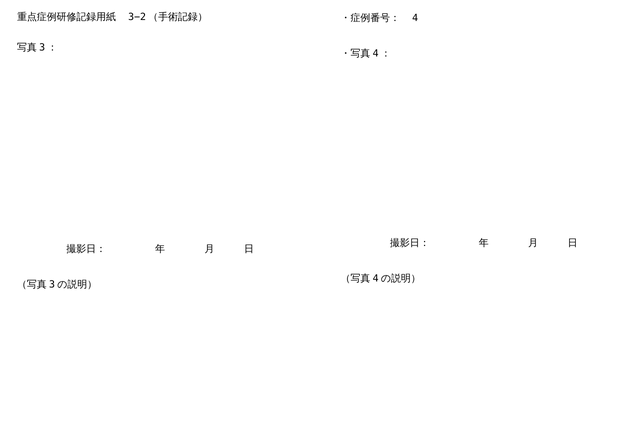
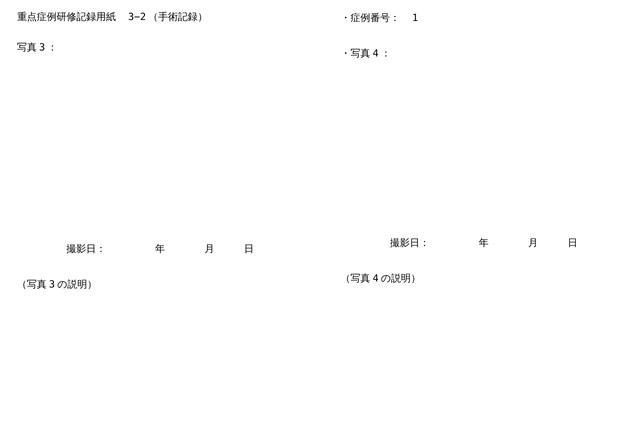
4: 4 -> 1
